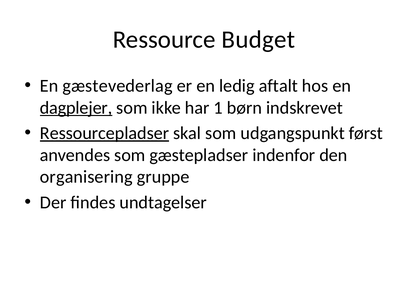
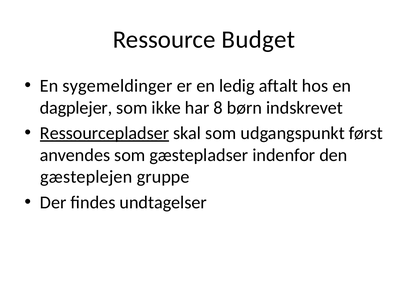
gæstevederlag: gæstevederlag -> sygemeldinger
dagplejer underline: present -> none
1: 1 -> 8
organisering: organisering -> gæsteplejen
